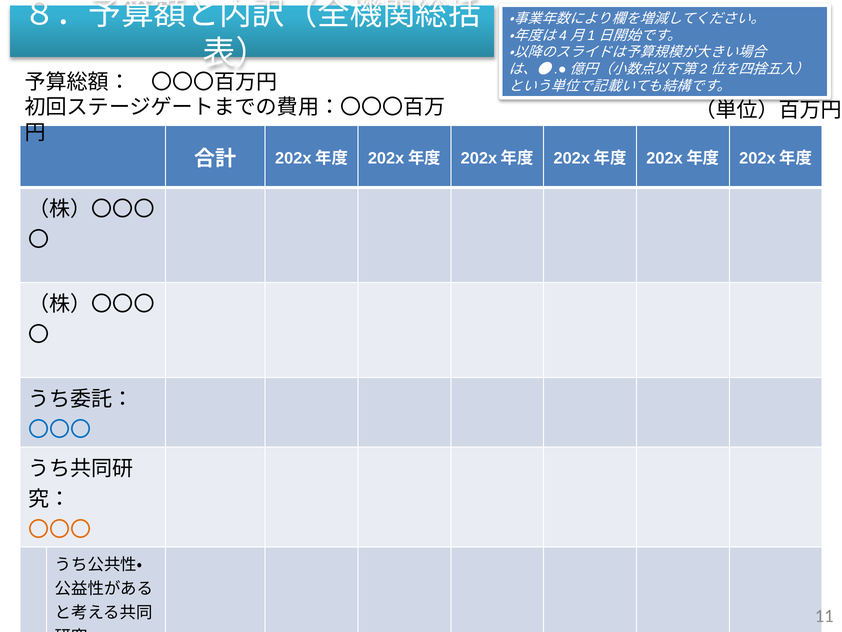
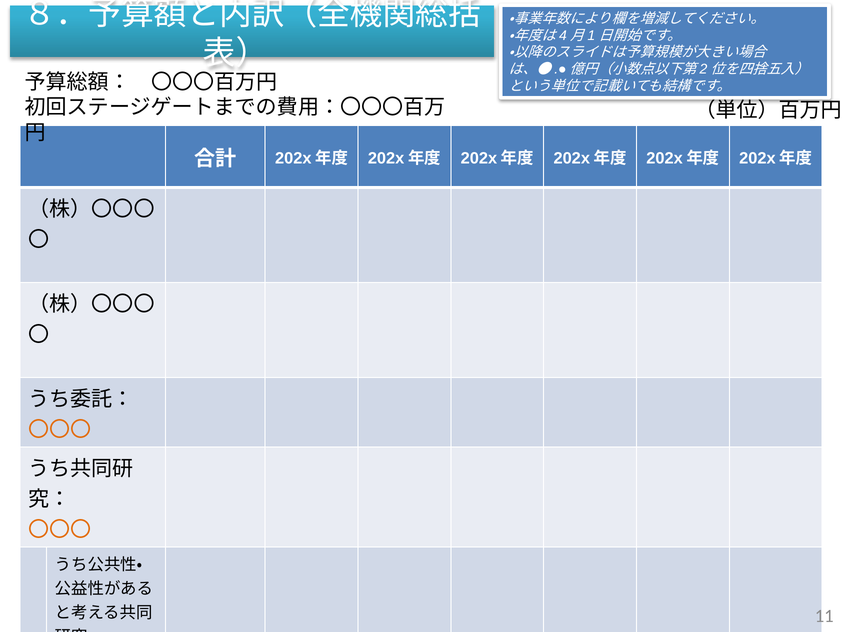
〇〇〇 at (60, 430) colour: blue -> orange
